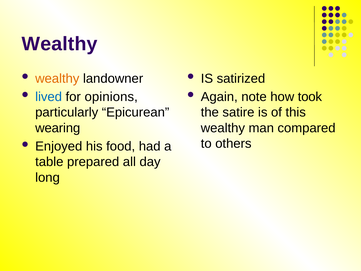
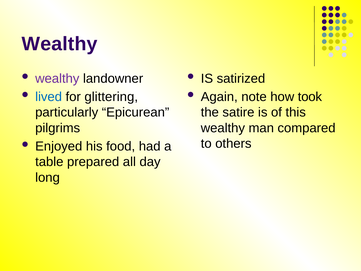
wealthy at (57, 78) colour: orange -> purple
opinions: opinions -> glittering
wearing: wearing -> pilgrims
